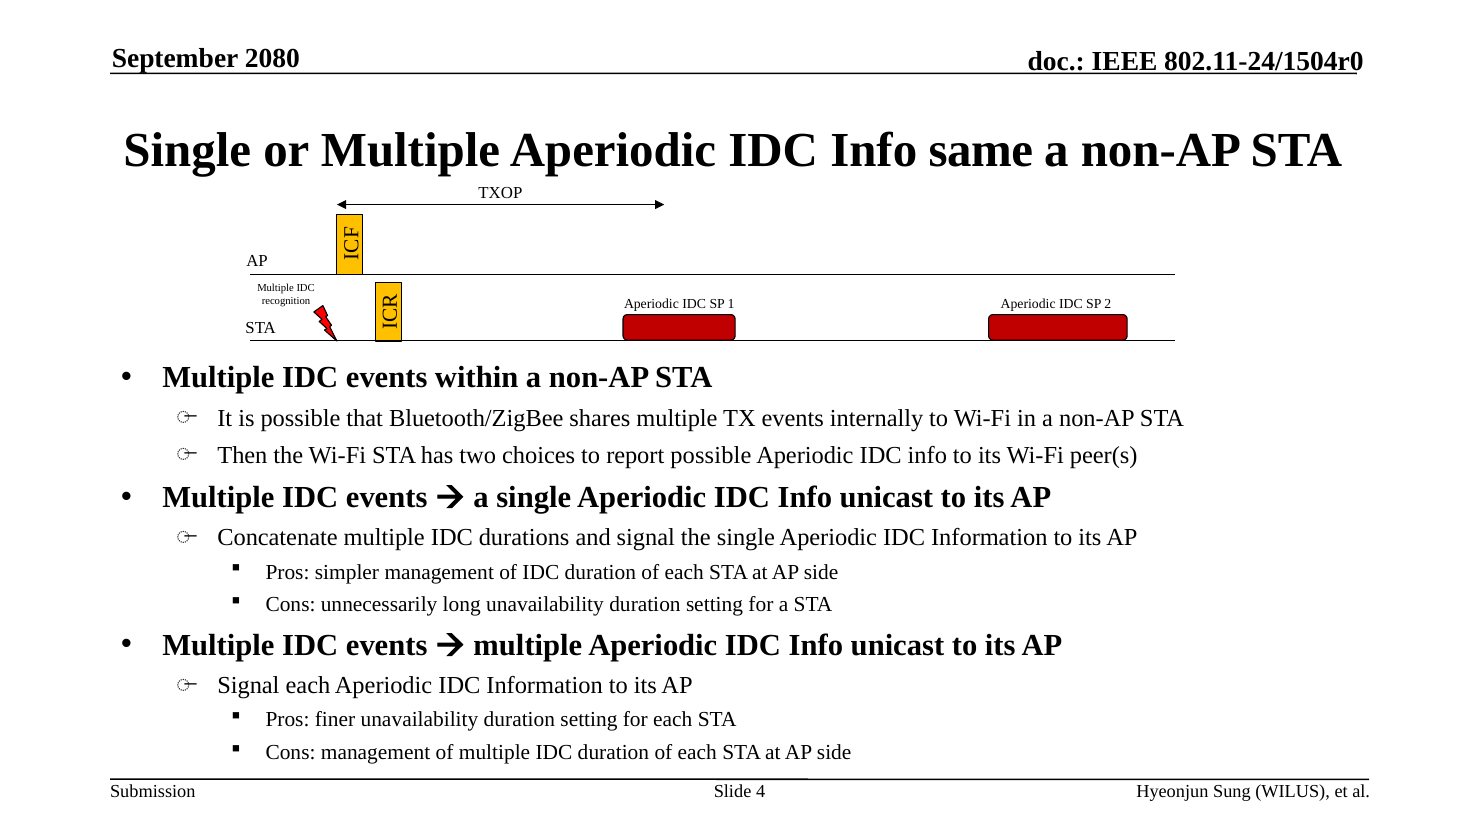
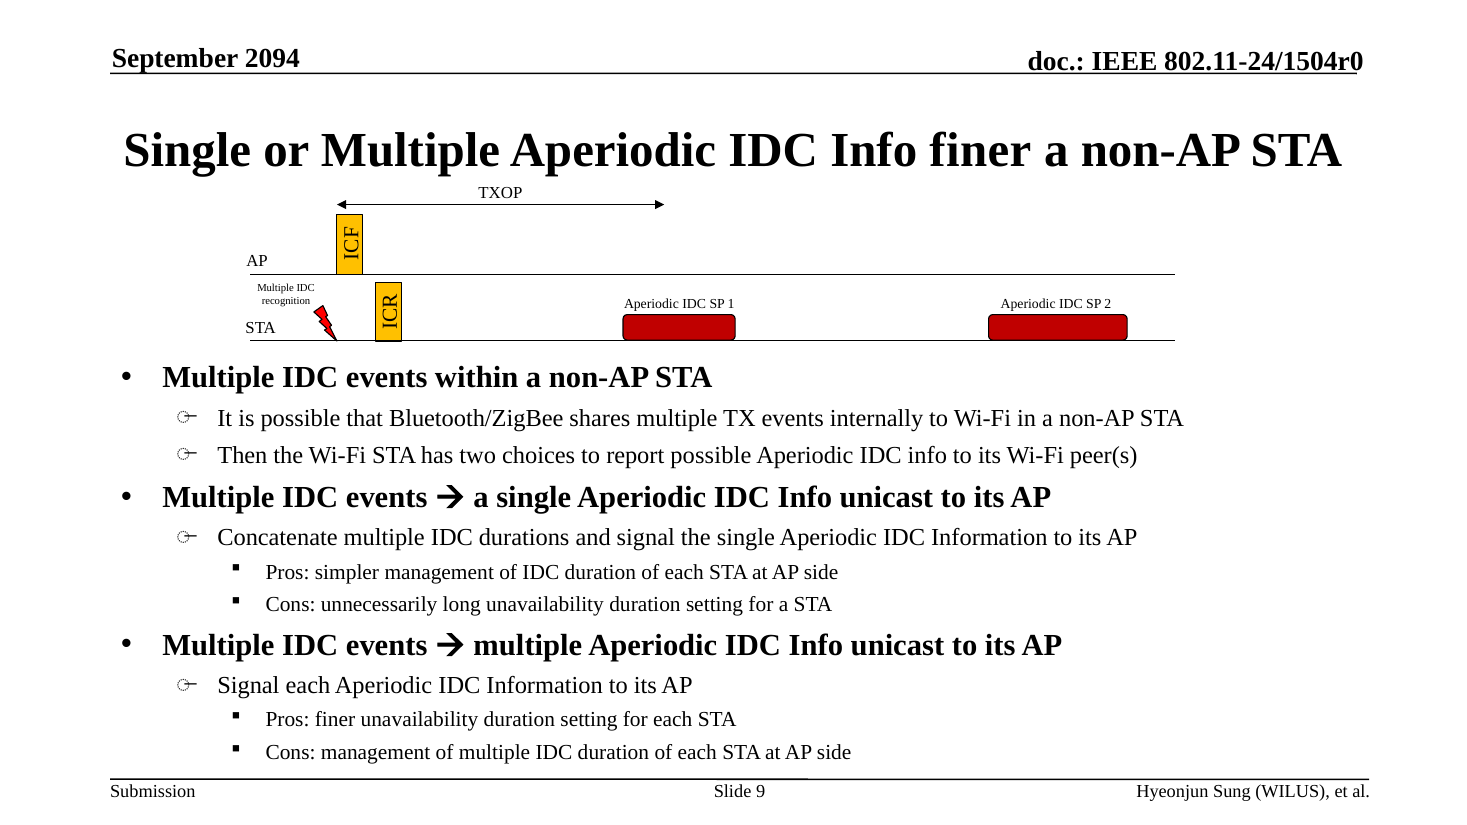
2080: 2080 -> 2094
Info same: same -> finer
4: 4 -> 9
